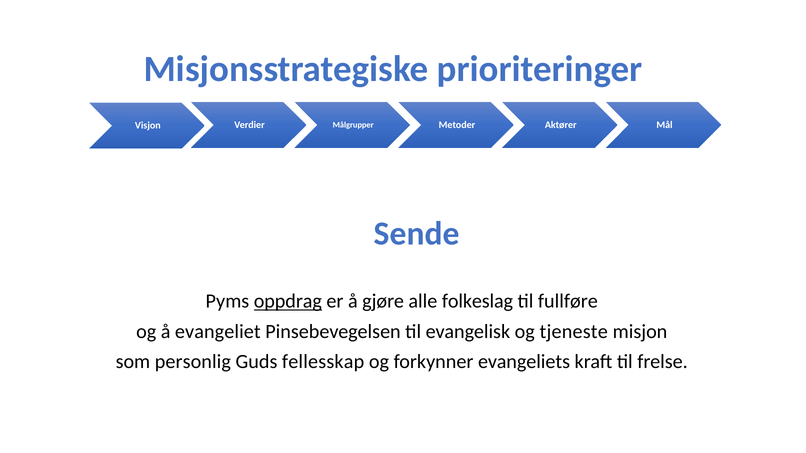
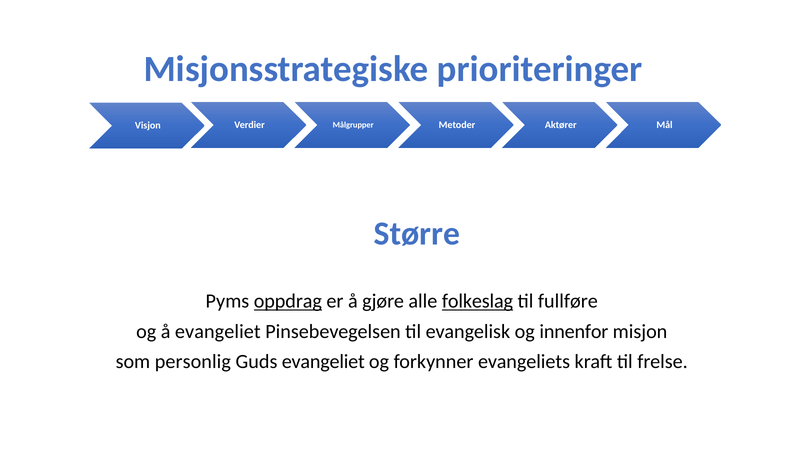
Sende: Sende -> Større
folkeslag underline: none -> present
tjeneste: tjeneste -> innenfor
Guds fellesskap: fellesskap -> evangeliet
